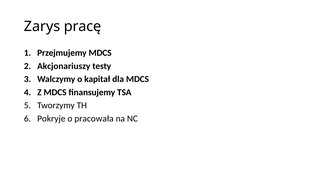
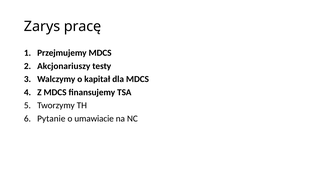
Pokryje: Pokryje -> Pytanie
pracowała: pracowała -> umawiacie
